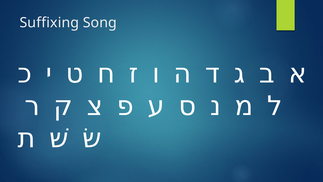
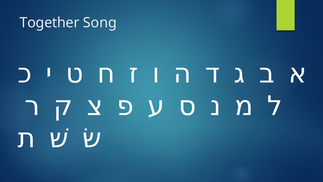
Suffixing: Suffixing -> Together
